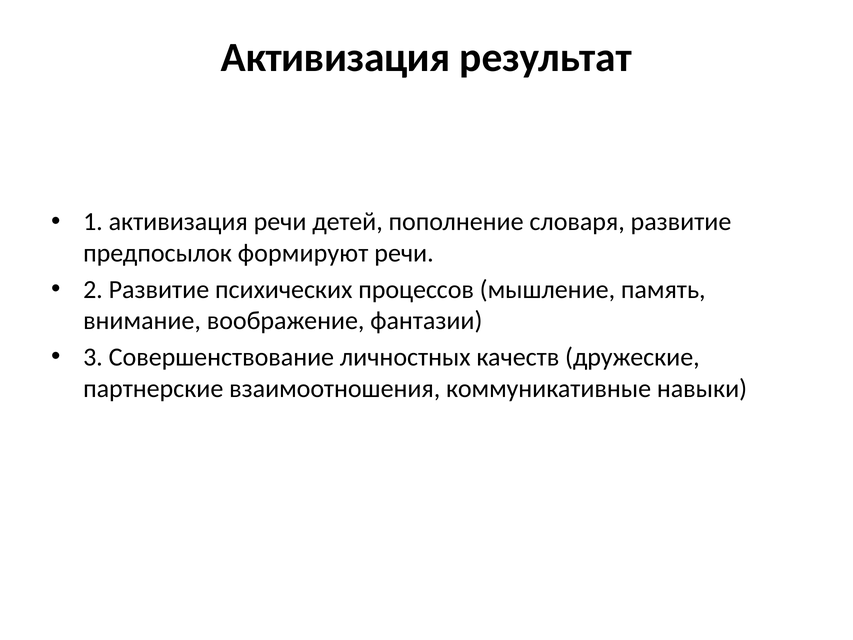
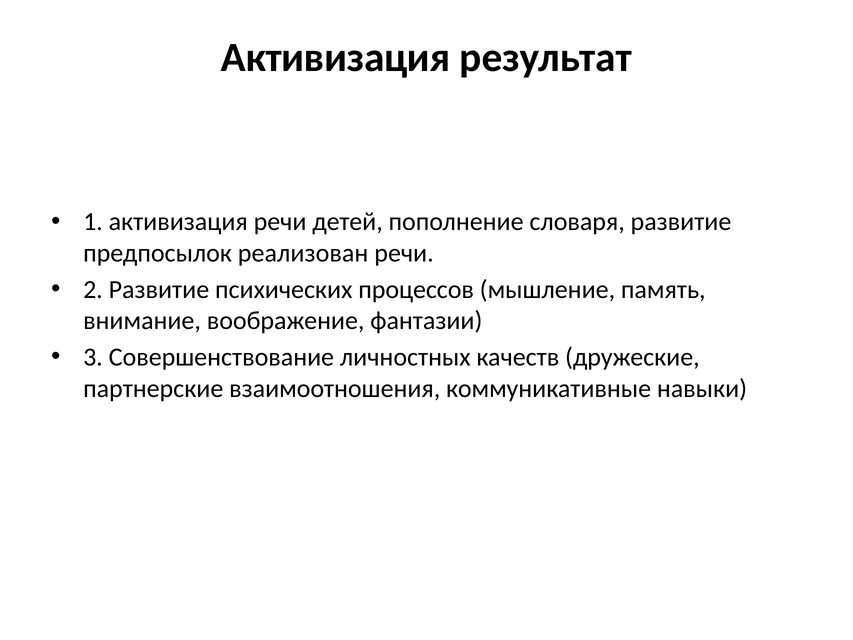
формируют: формируют -> реализован
